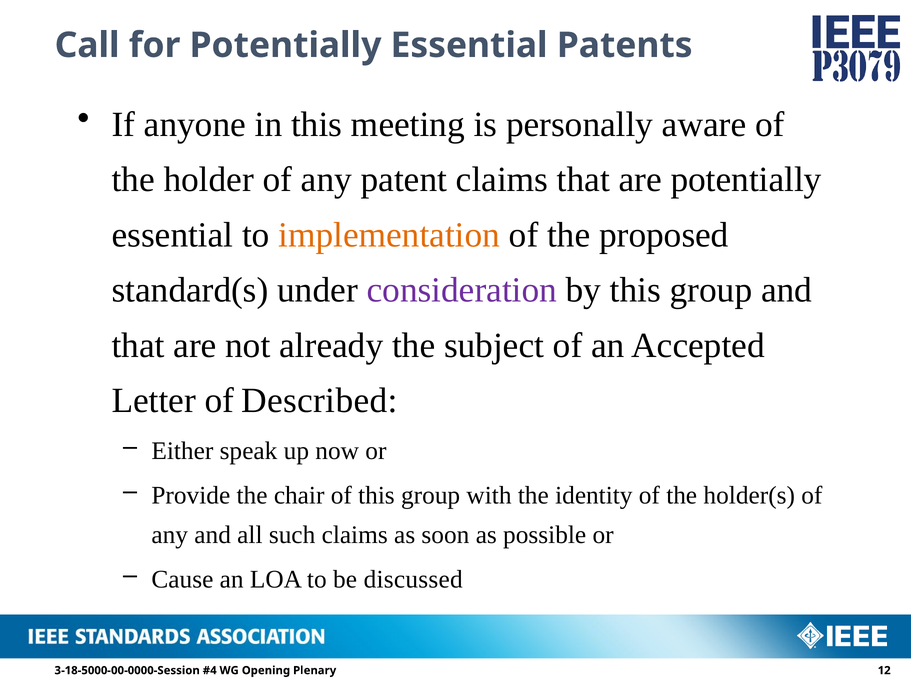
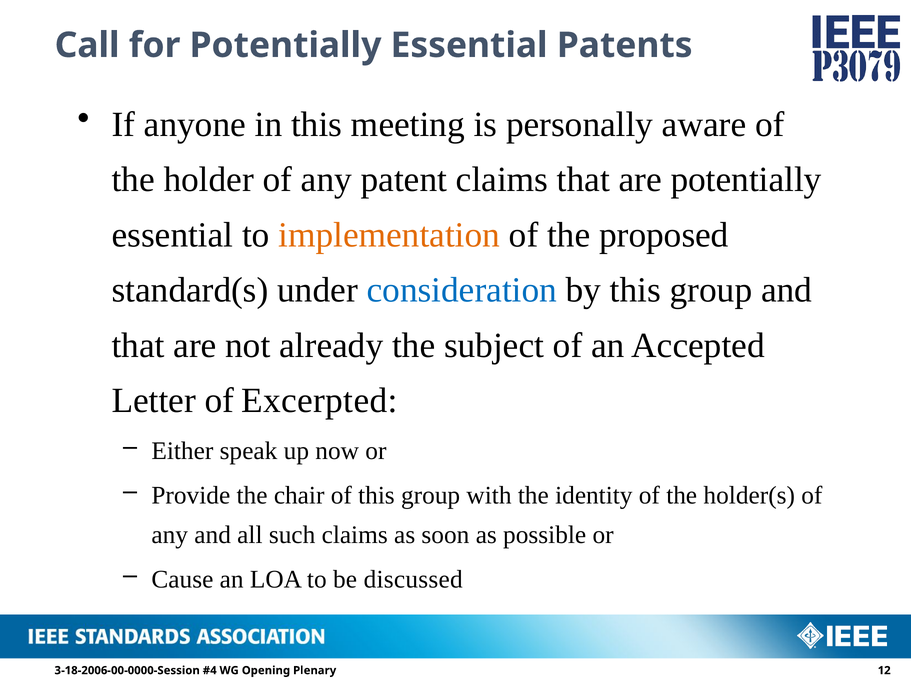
consideration colour: purple -> blue
Described: Described -> Excerpted
3-18-5000-00-0000-Session: 3-18-5000-00-0000-Session -> 3-18-2006-00-0000-Session
